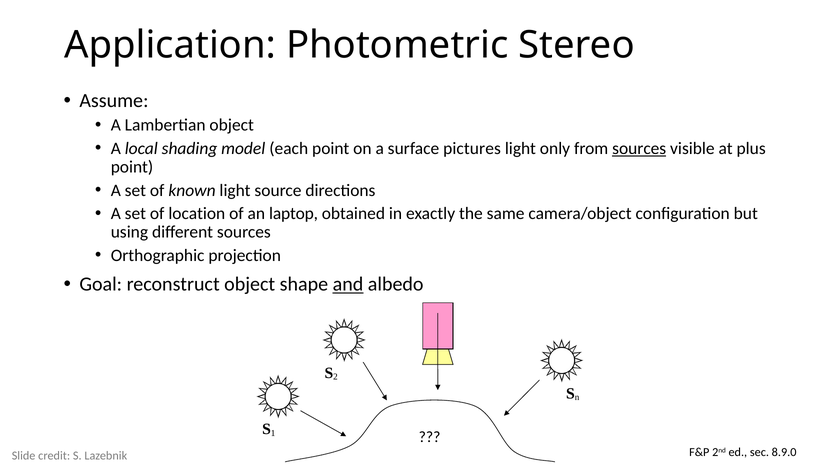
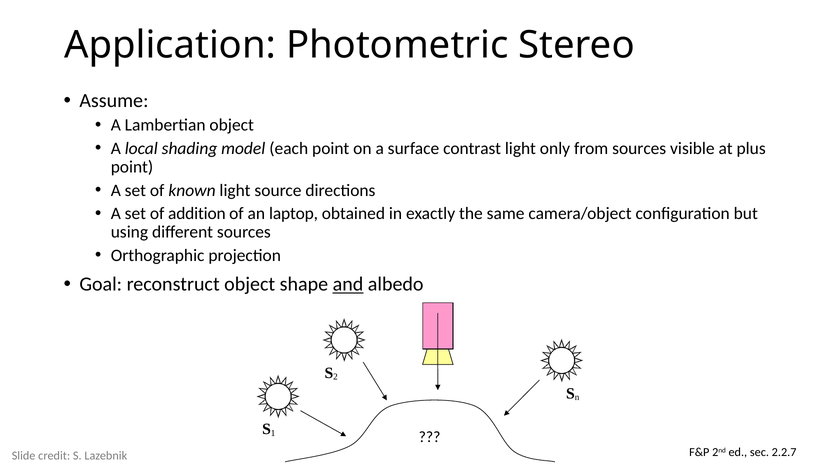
pictures: pictures -> contrast
sources at (639, 148) underline: present -> none
location: location -> addition
8.9.0: 8.9.0 -> 2.2.7
